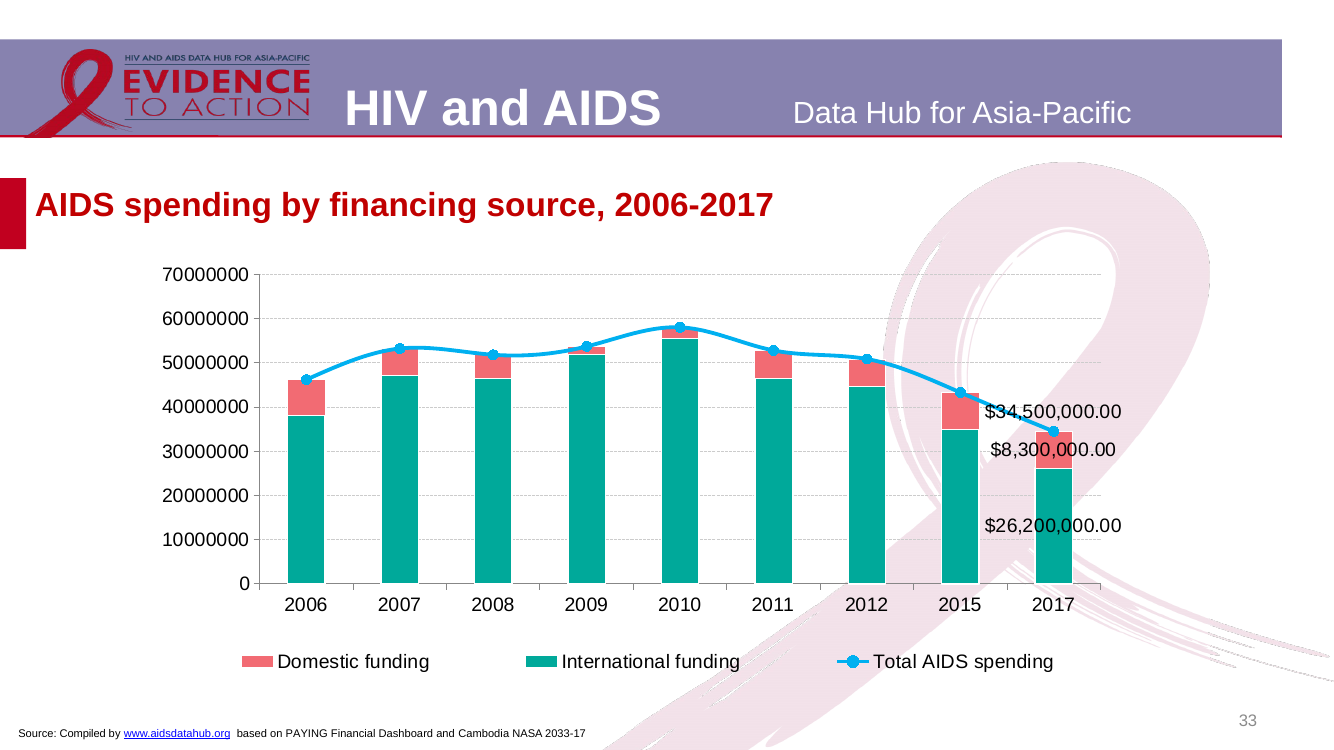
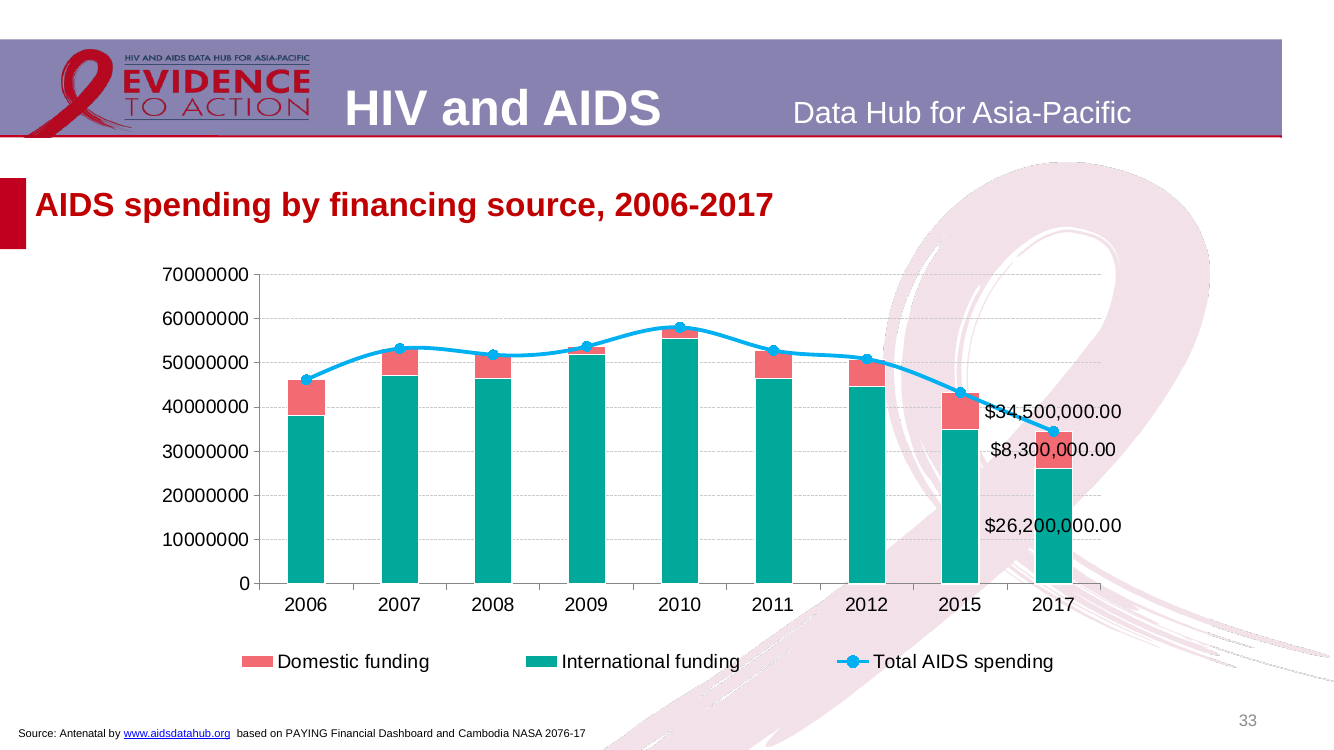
Compiled: Compiled -> Antenatal
2033-17: 2033-17 -> 2076-17
